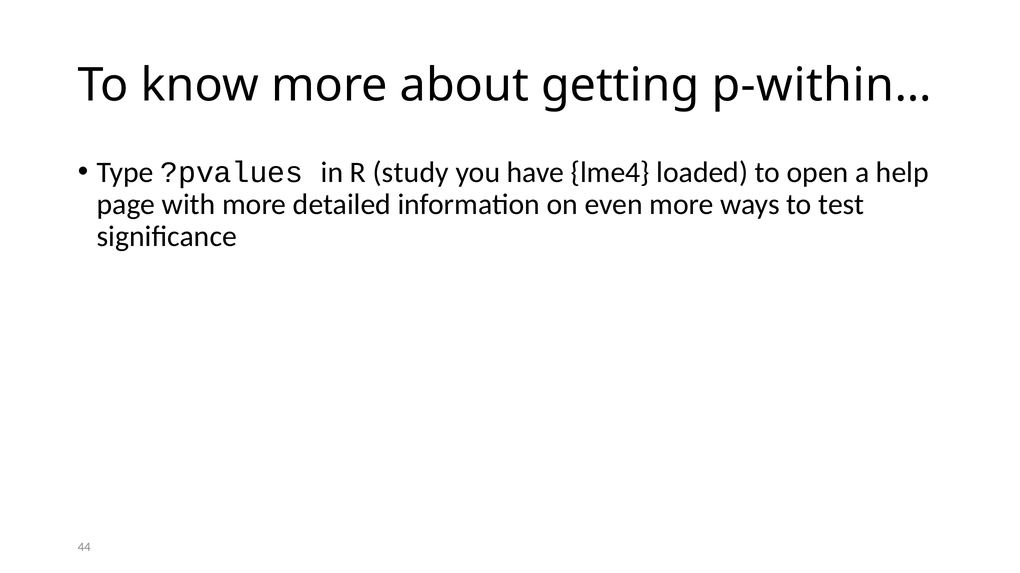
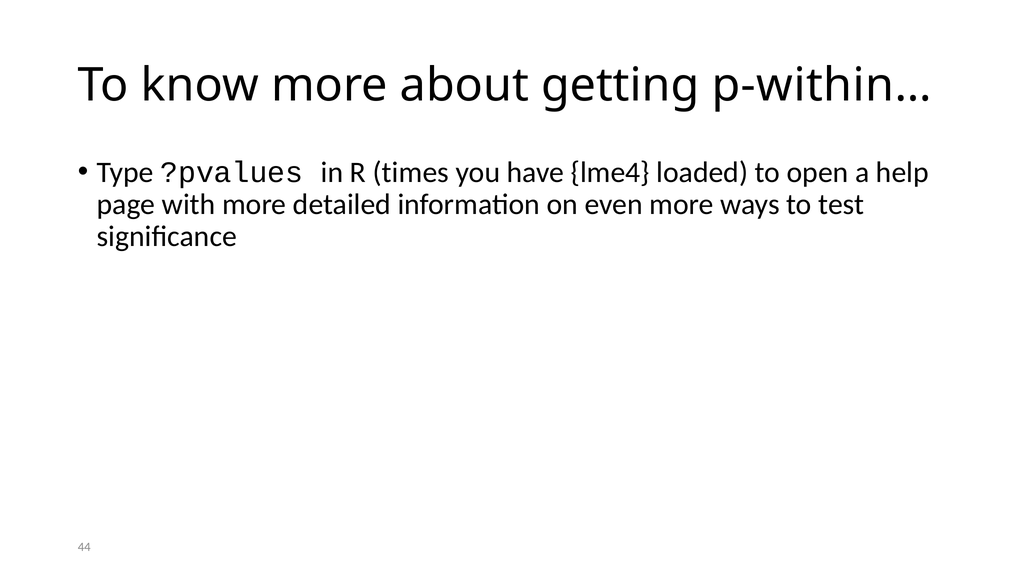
study: study -> times
